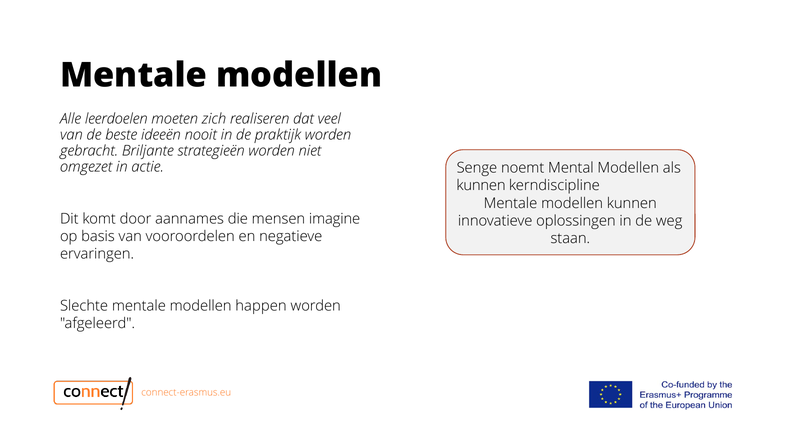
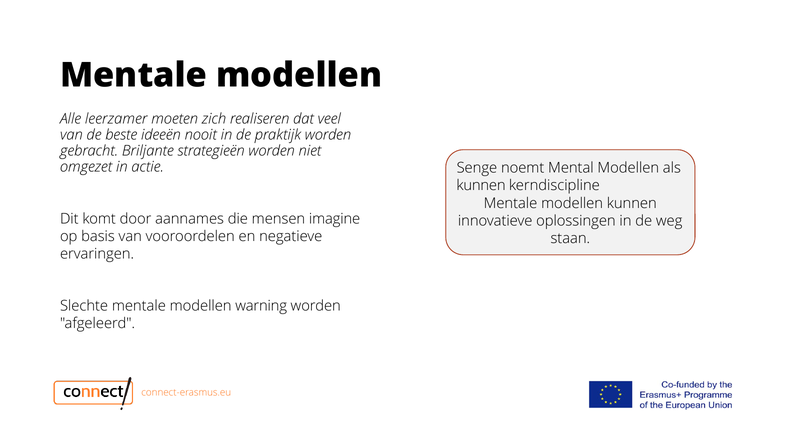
leerdoelen: leerdoelen -> leerzamer
happen: happen -> warning
